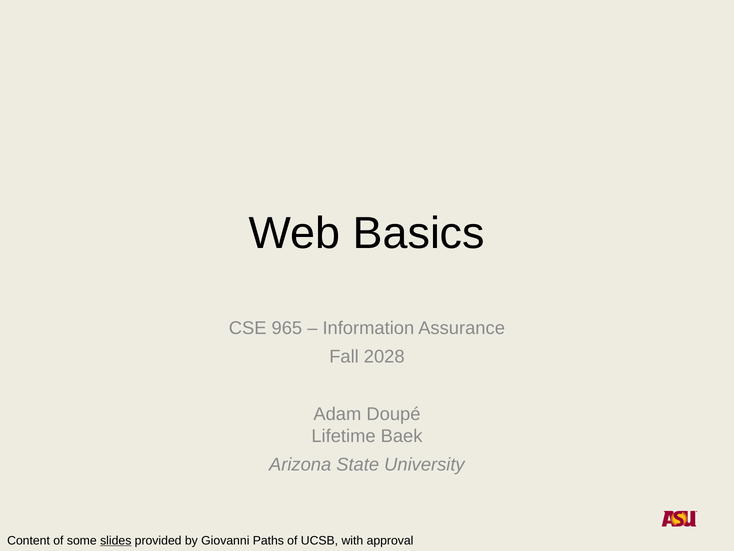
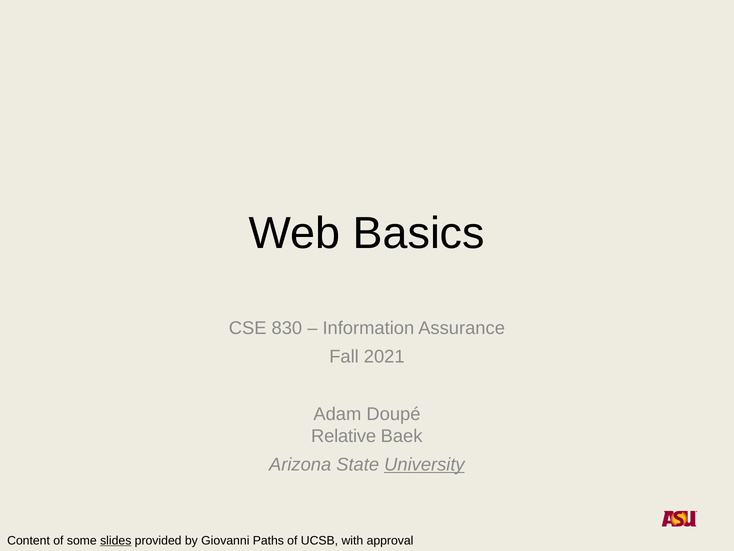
965: 965 -> 830
2028: 2028 -> 2021
Lifetime: Lifetime -> Relative
University underline: none -> present
